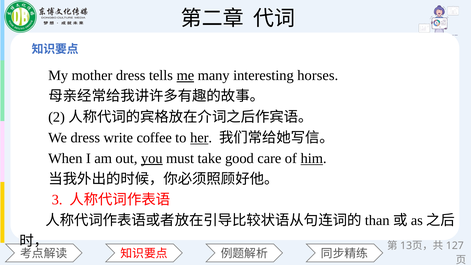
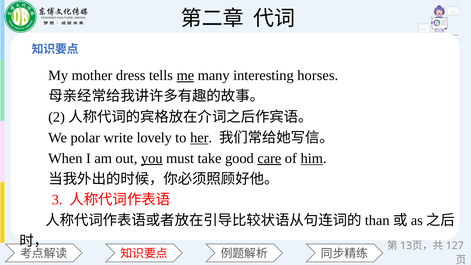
We dress: dress -> polar
coffee: coffee -> lovely
care underline: none -> present
